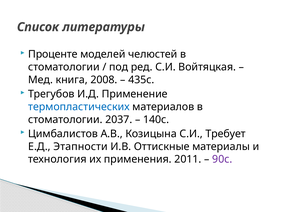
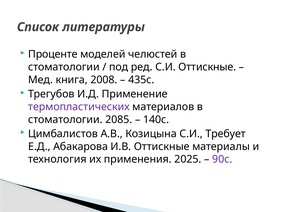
С.И Войтяцкая: Войтяцкая -> Оттискные
термопластических colour: blue -> purple
2037: 2037 -> 2085
Этапности: Этапности -> Абакарова
2011: 2011 -> 2025
